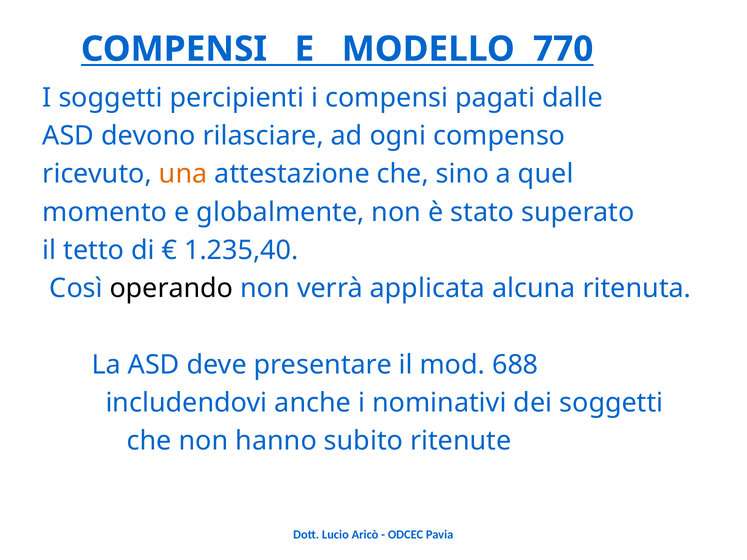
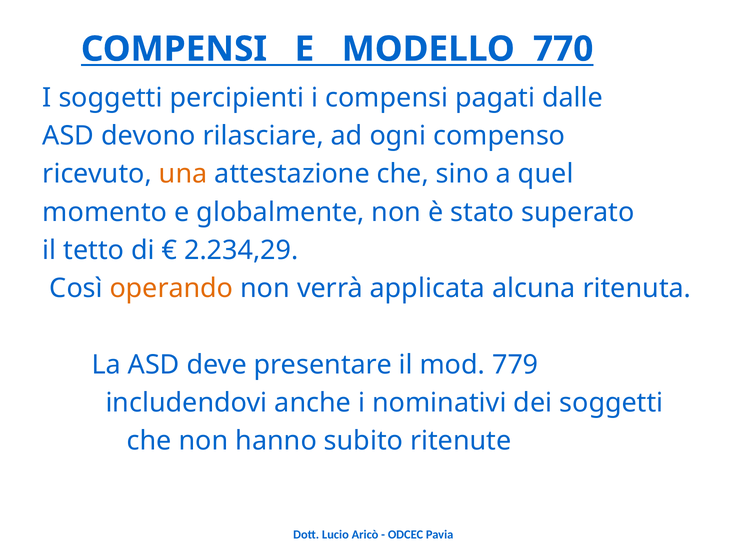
1.235,40: 1.235,40 -> 2.234,29
operando colour: black -> orange
688: 688 -> 779
